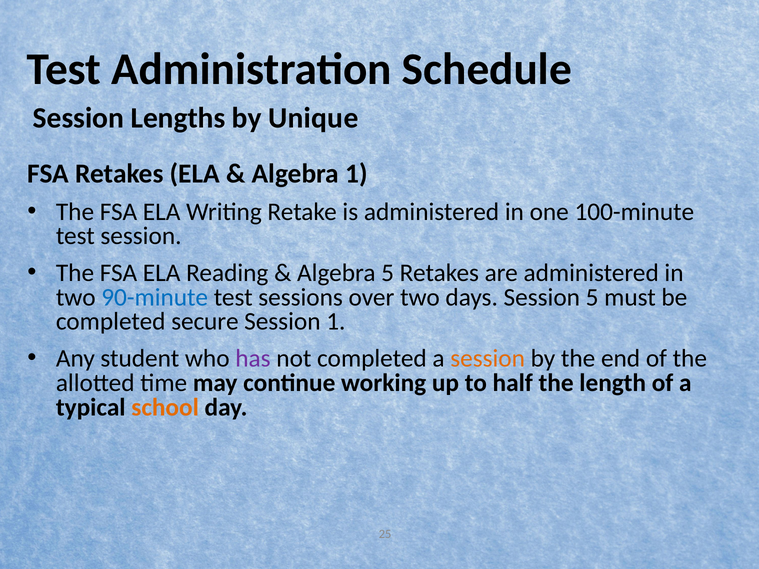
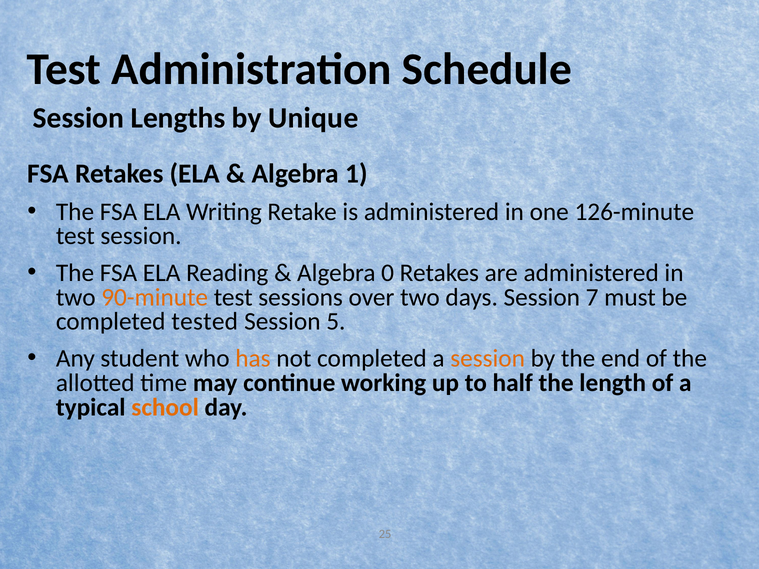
100-minute: 100-minute -> 126-minute
Algebra 5: 5 -> 0
90-minute colour: blue -> orange
Session 5: 5 -> 7
secure: secure -> tested
Session 1: 1 -> 5
has colour: purple -> orange
